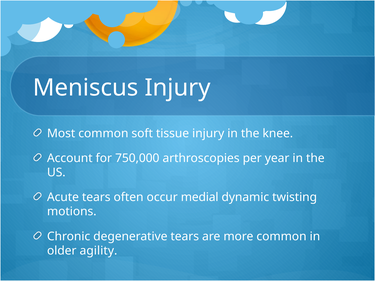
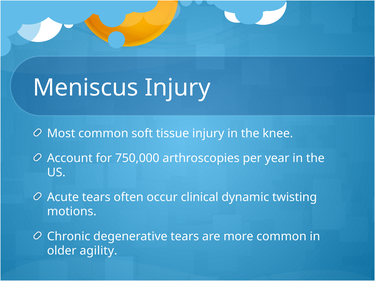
medial: medial -> clinical
